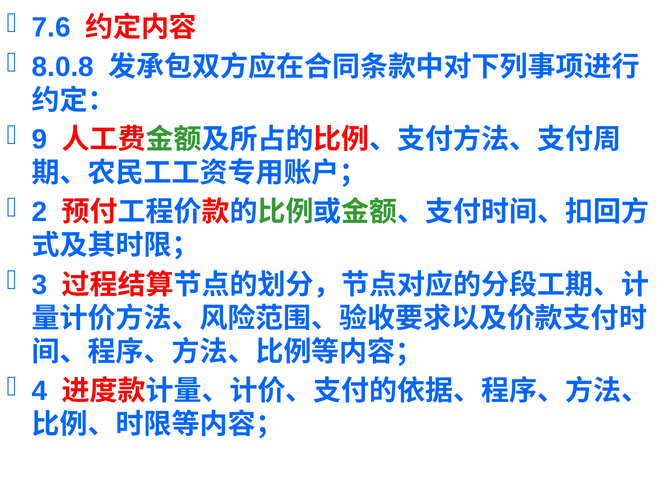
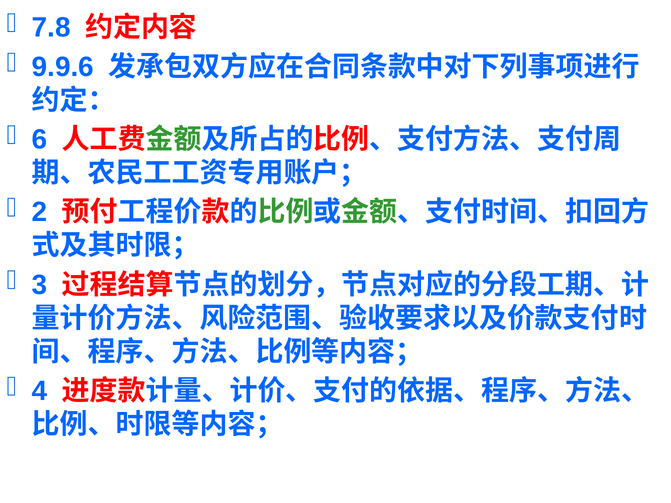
7.6: 7.6 -> 7.8
8.0.8: 8.0.8 -> 9.9.6
9: 9 -> 6
